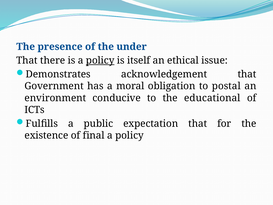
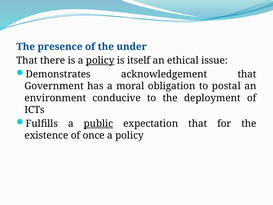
educational: educational -> deployment
public underline: none -> present
final: final -> once
